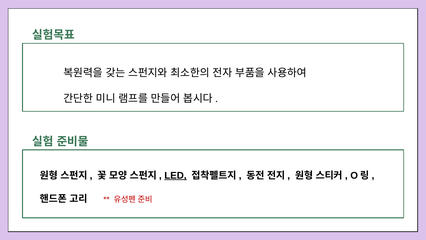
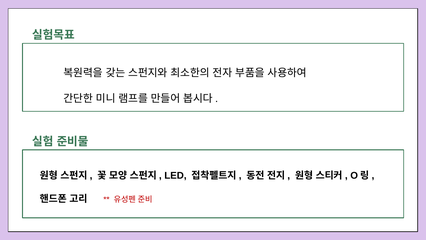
LED underline: present -> none
